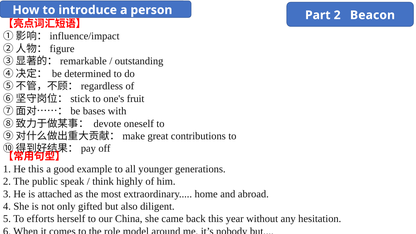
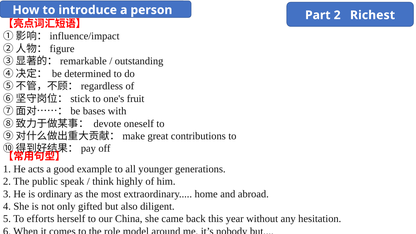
Beacon: Beacon -> Richest
He this: this -> acts
attached: attached -> ordinary
